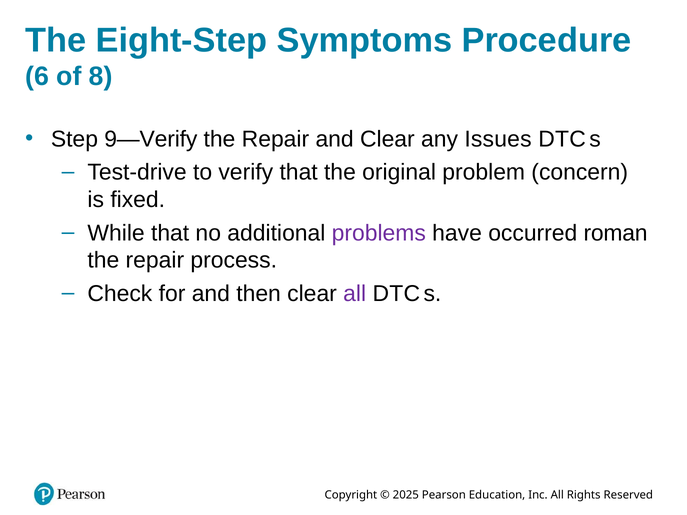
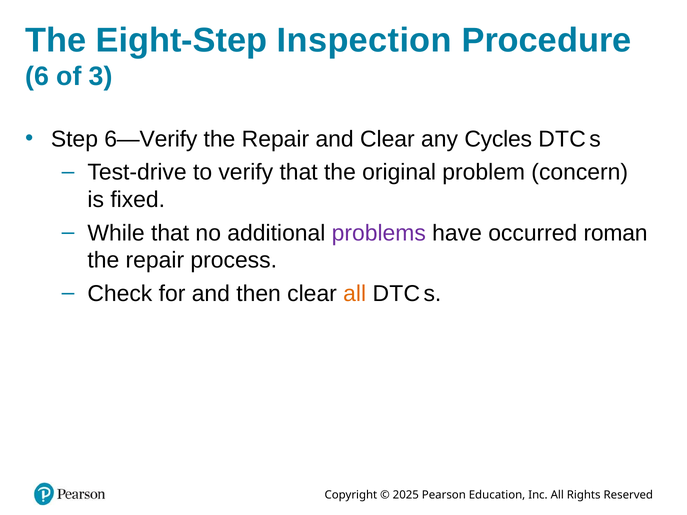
Symptoms: Symptoms -> Inspection
8: 8 -> 3
9—Verify: 9—Verify -> 6—Verify
Issues: Issues -> Cycles
all at (355, 294) colour: purple -> orange
